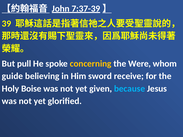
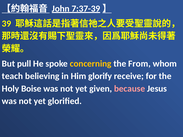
Were: Were -> From
guide: guide -> teach
sword: sword -> glorify
because colour: light blue -> pink
